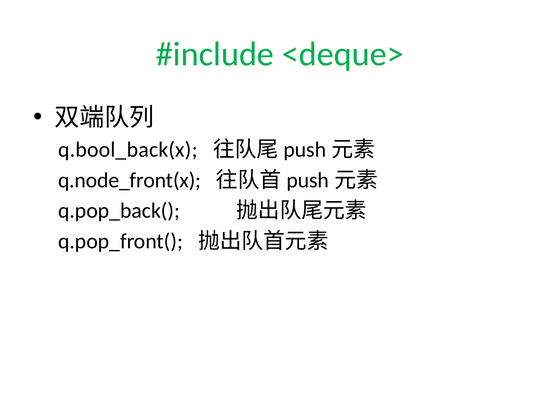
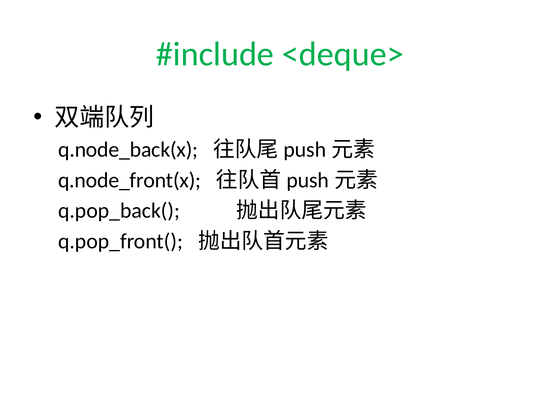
q.bool_back(x: q.bool_back(x -> q.node_back(x
